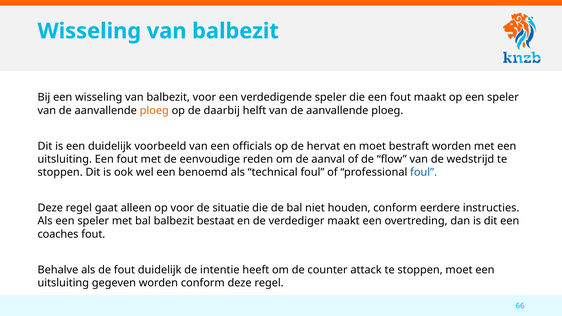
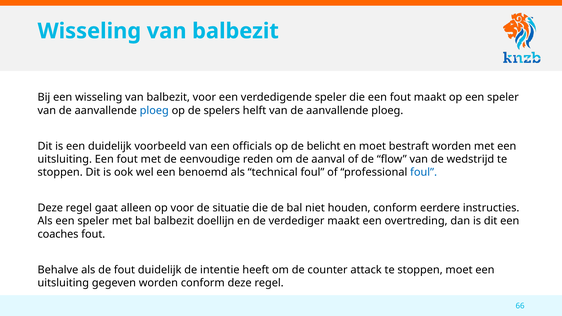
ploeg at (154, 111) colour: orange -> blue
daarbij: daarbij -> spelers
hervat: hervat -> belicht
bestaat: bestaat -> doellijn
